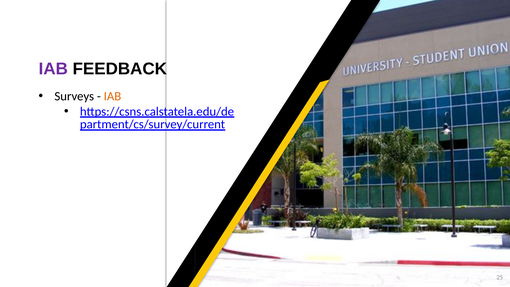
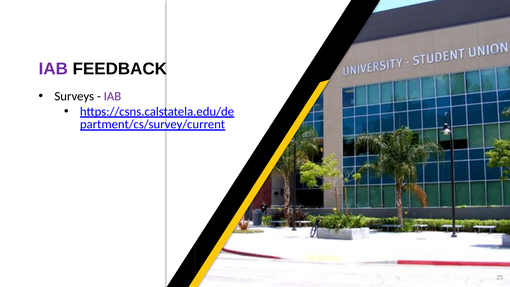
IAB at (112, 96) colour: orange -> purple
